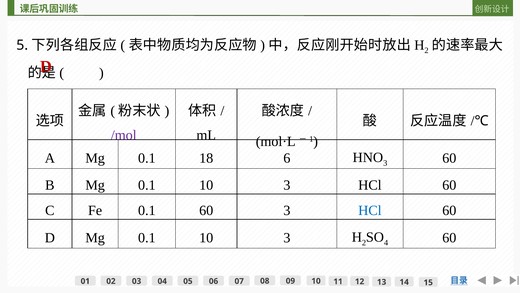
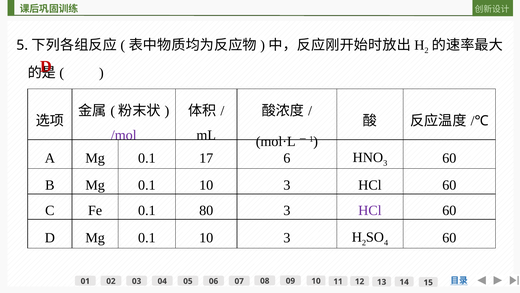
18: 18 -> 17
0.1 60: 60 -> 80
HCl at (370, 210) colour: blue -> purple
